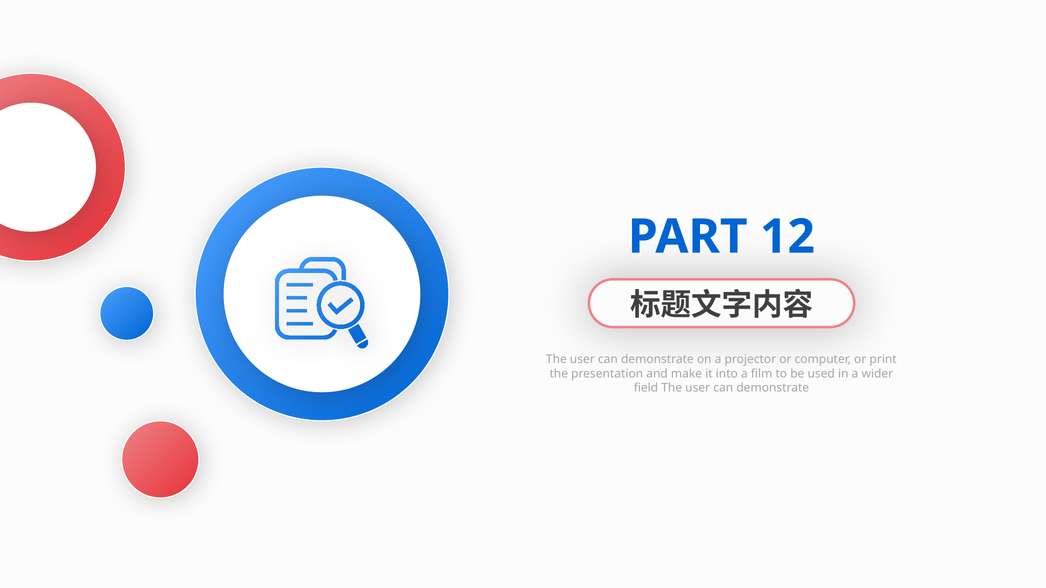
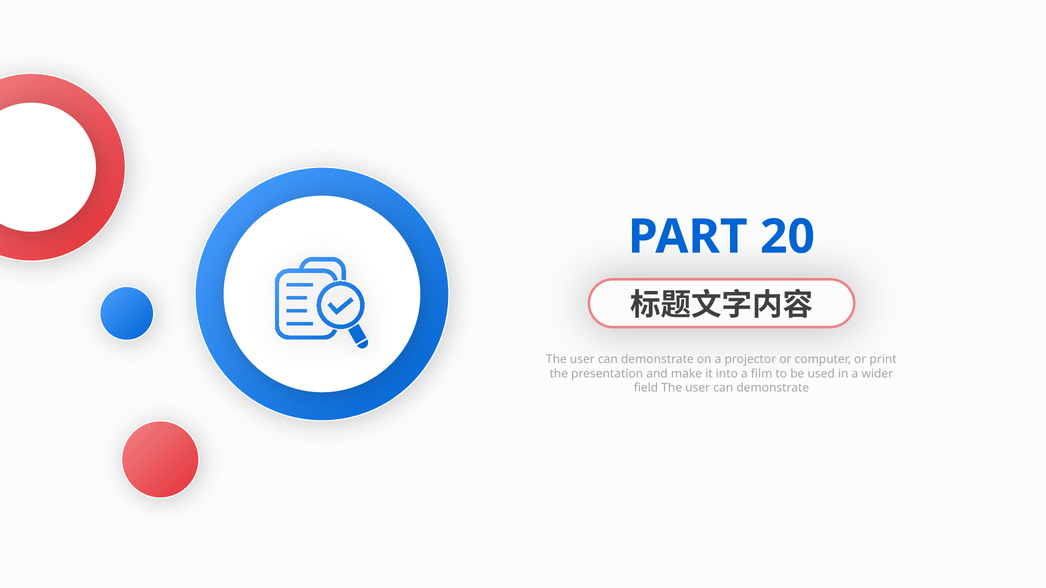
12: 12 -> 20
